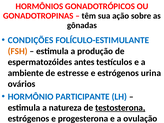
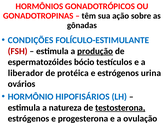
FSH colour: orange -> red
produção underline: none -> present
antes: antes -> bócio
ambiente: ambiente -> liberador
estresse: estresse -> protéica
PARTICIPANTE: PARTICIPANTE -> HIPOFISÁRIOS
